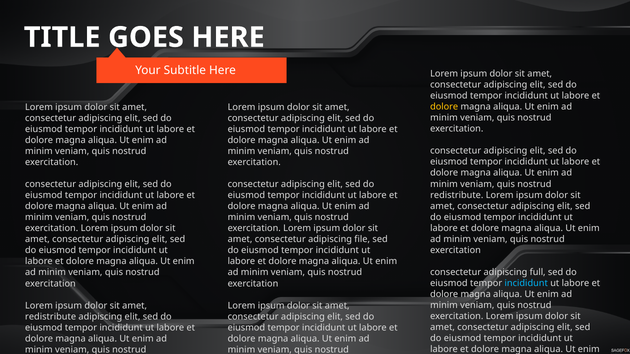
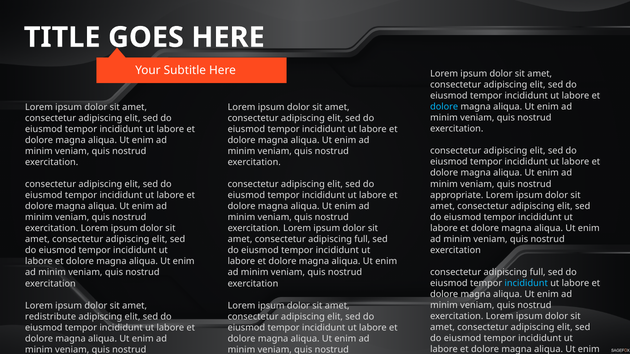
dolore at (444, 107) colour: yellow -> light blue
redistribute at (457, 195): redistribute -> appropriate
amet consectetur adipiscing file: file -> full
